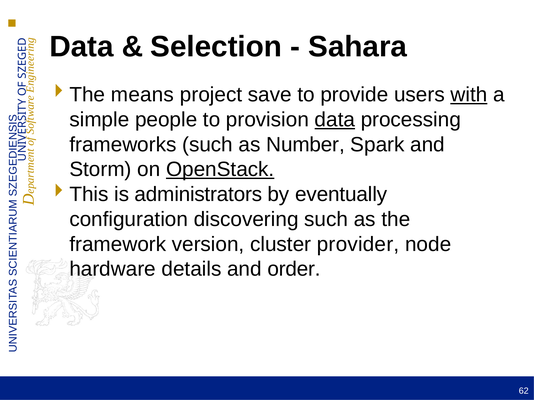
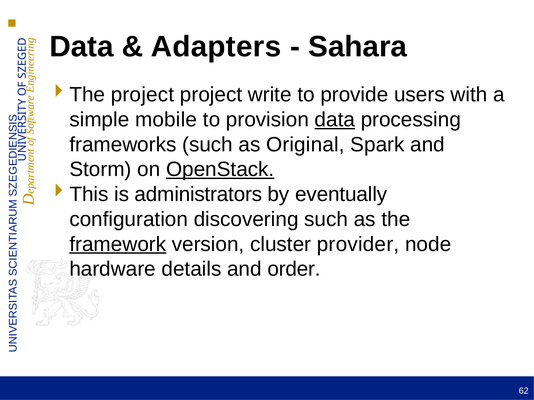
Selection: Selection -> Adapters
means at (142, 95): means -> project
save: save -> write
with underline: present -> none
people: people -> mobile
Number: Number -> Original
framework underline: none -> present
